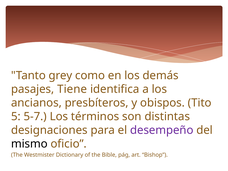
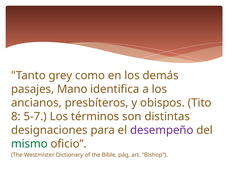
Tiene: Tiene -> Mano
5: 5 -> 8
mismo colour: black -> green
